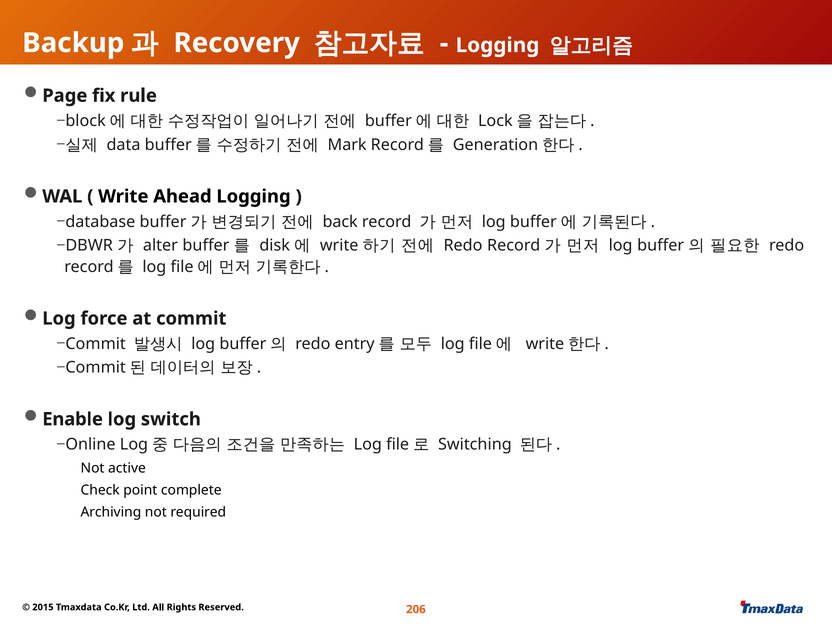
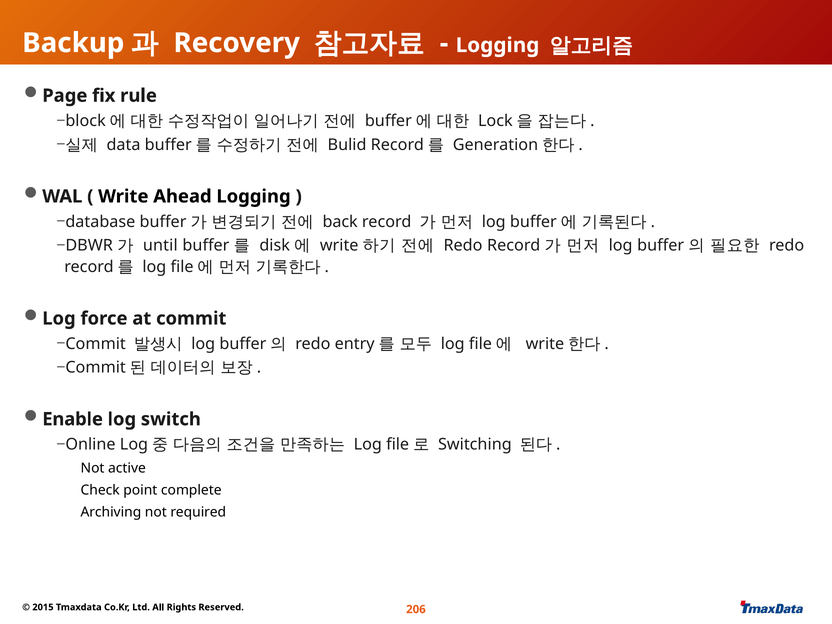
Mark: Mark -> Bulid
alter: alter -> until
